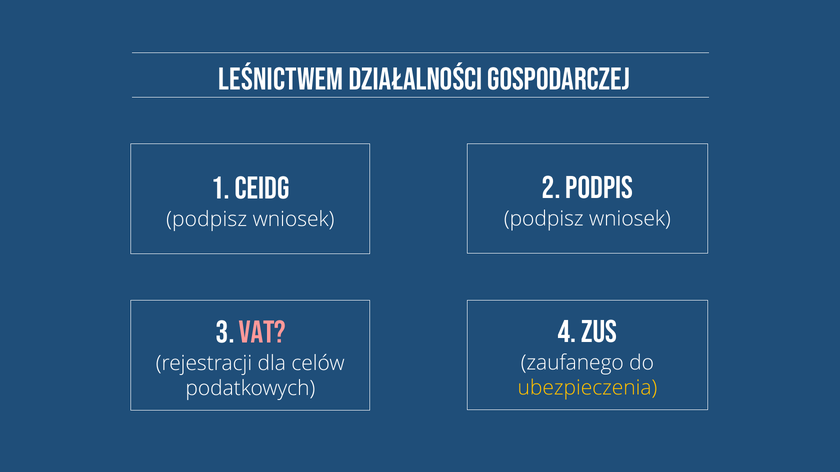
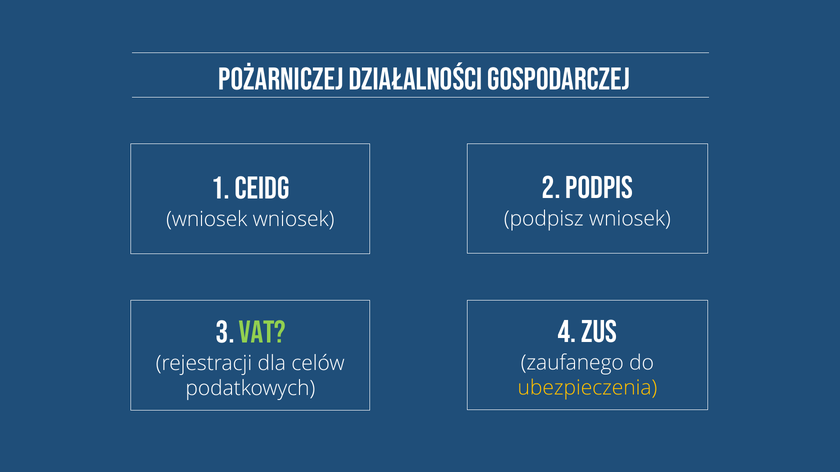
leśnictwem: leśnictwem -> pożarniczej
podpisz at (207, 219): podpisz -> wniosek
VAT colour: pink -> light green
